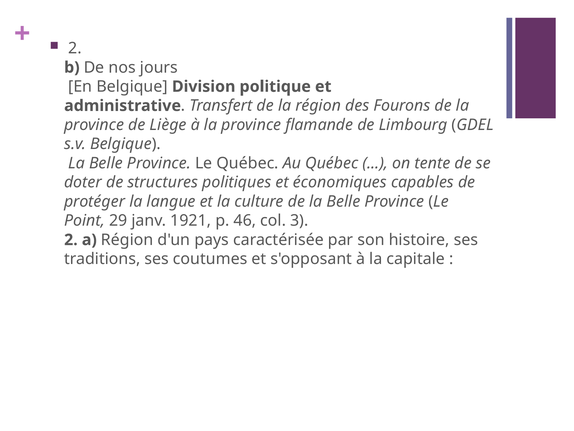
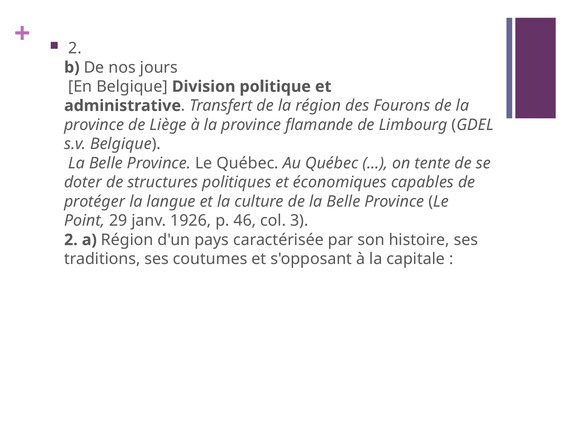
1921: 1921 -> 1926
